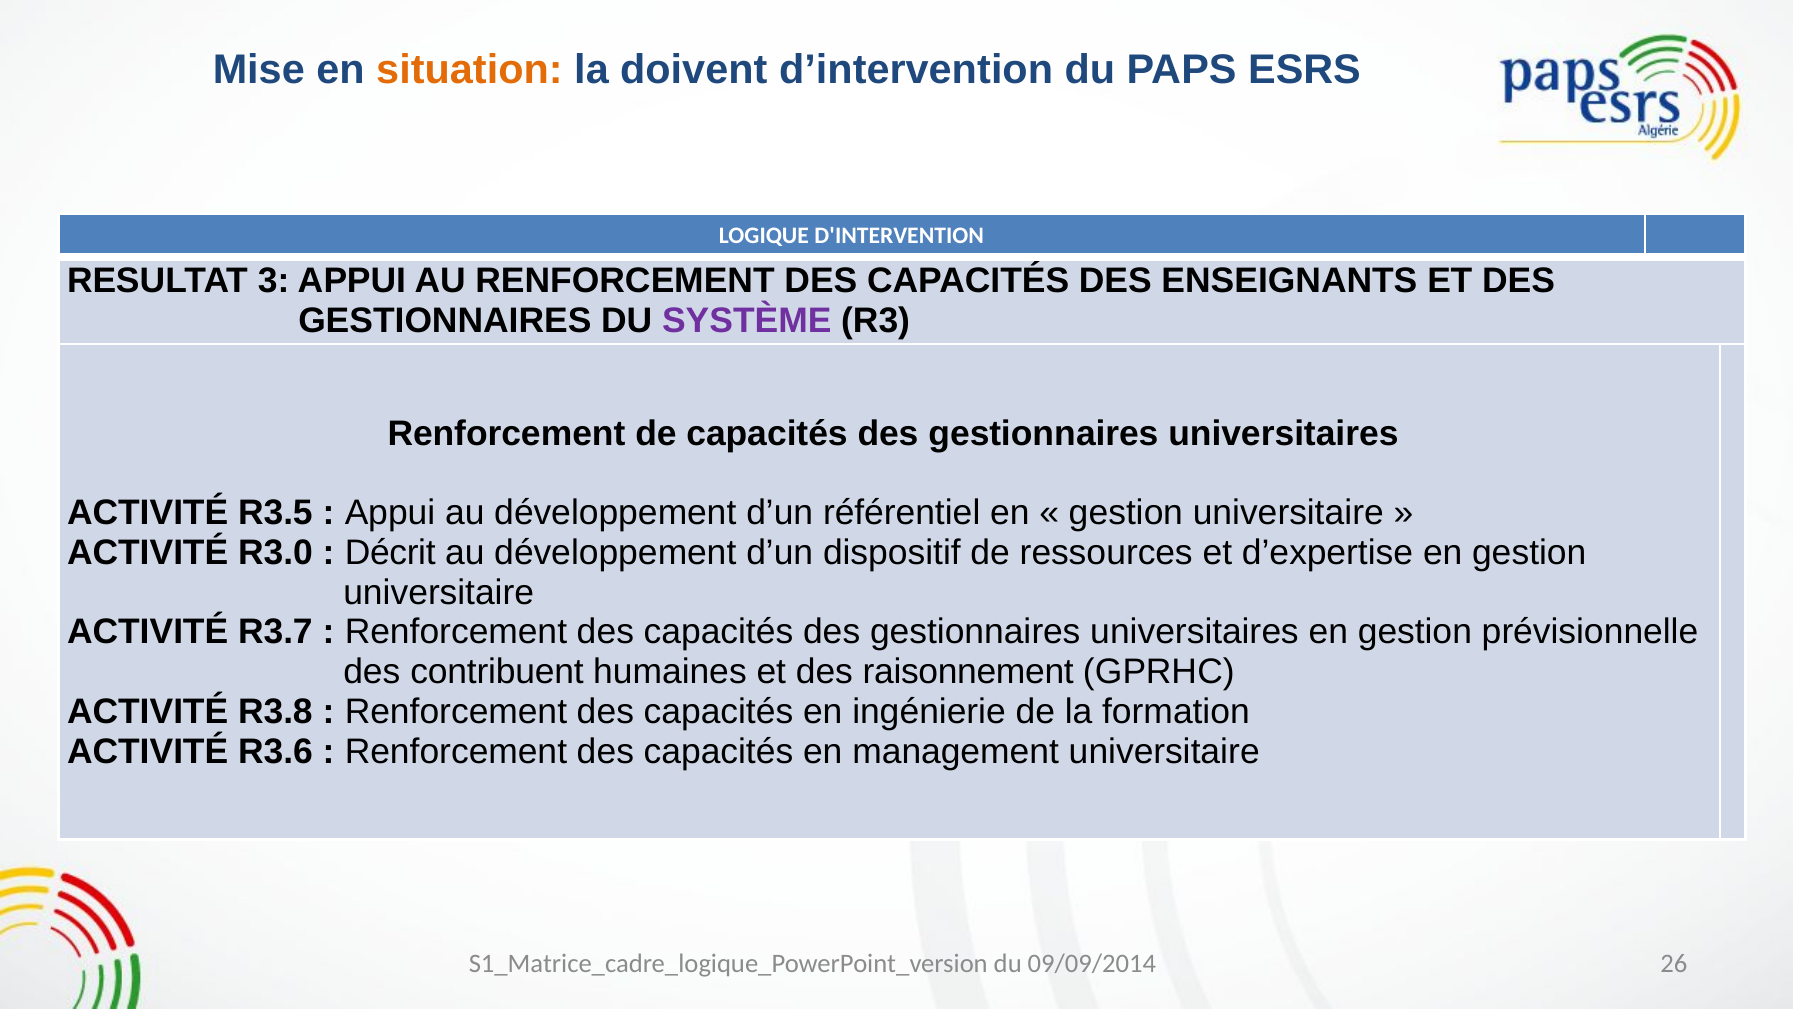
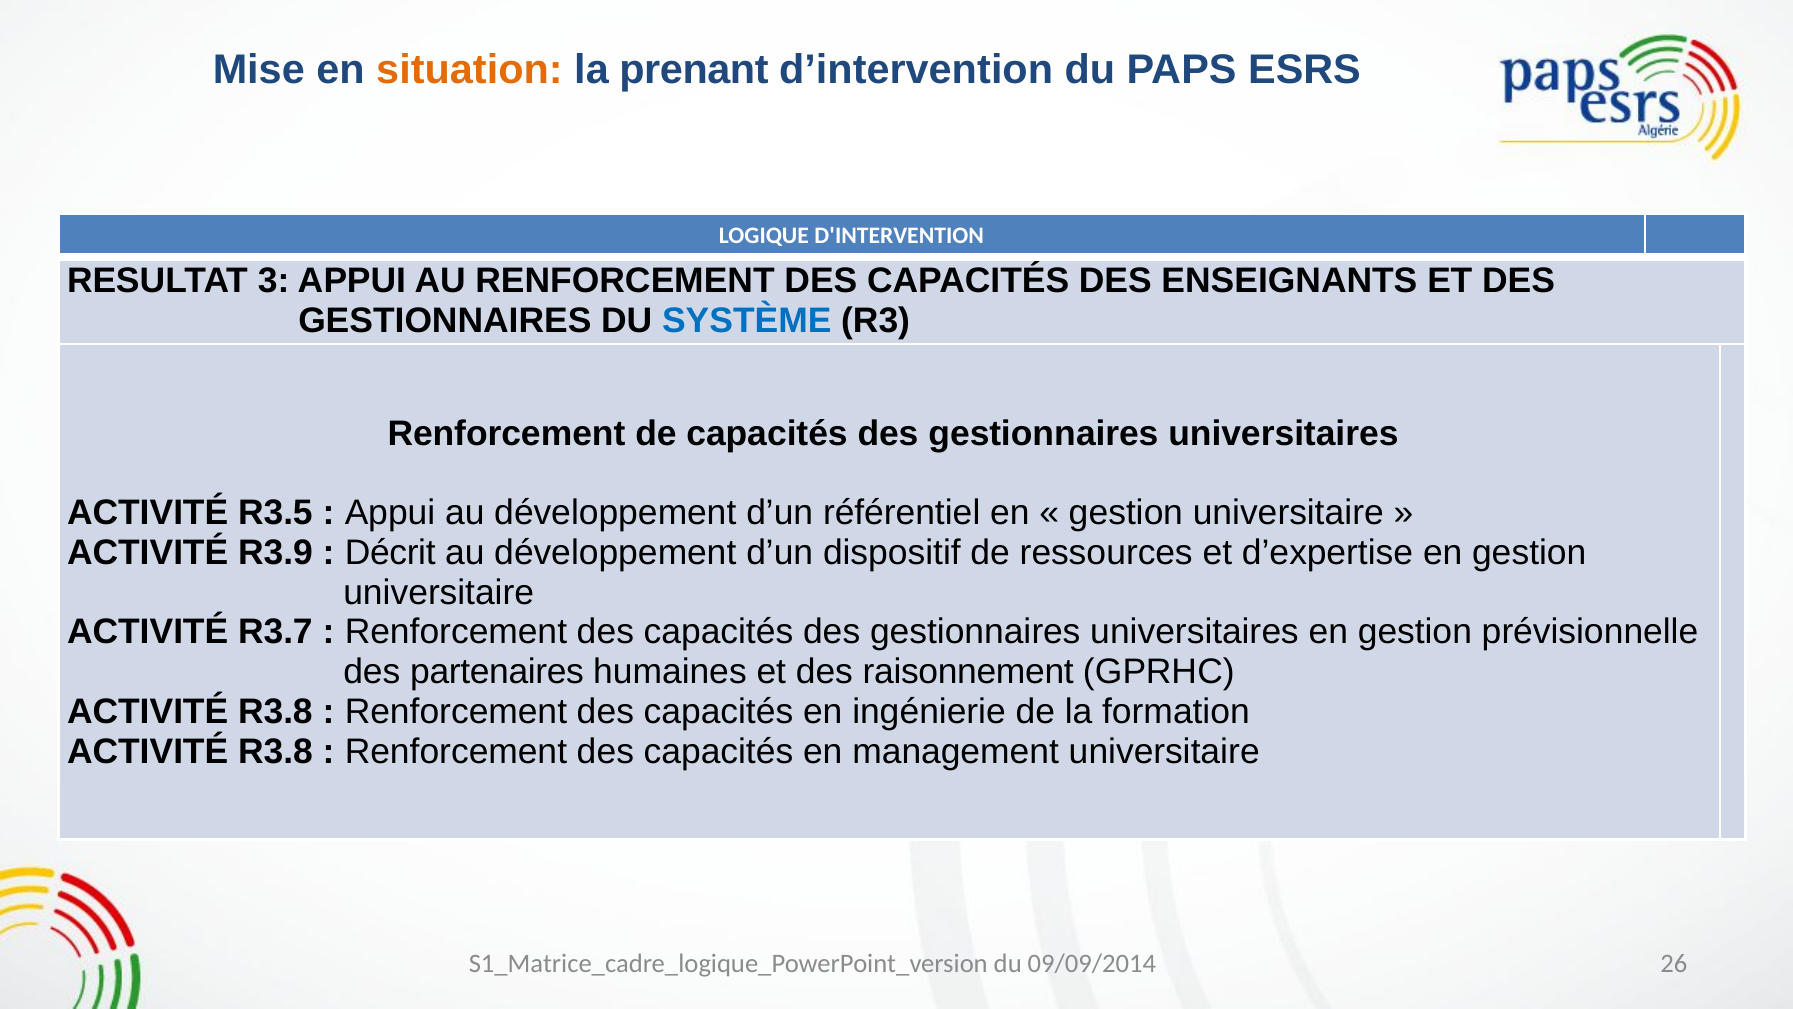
doivent: doivent -> prenant
SYSTÈME colour: purple -> blue
R3.0: R3.0 -> R3.9
contribuent: contribuent -> partenaires
R3.6 at (275, 751): R3.6 -> R3.8
